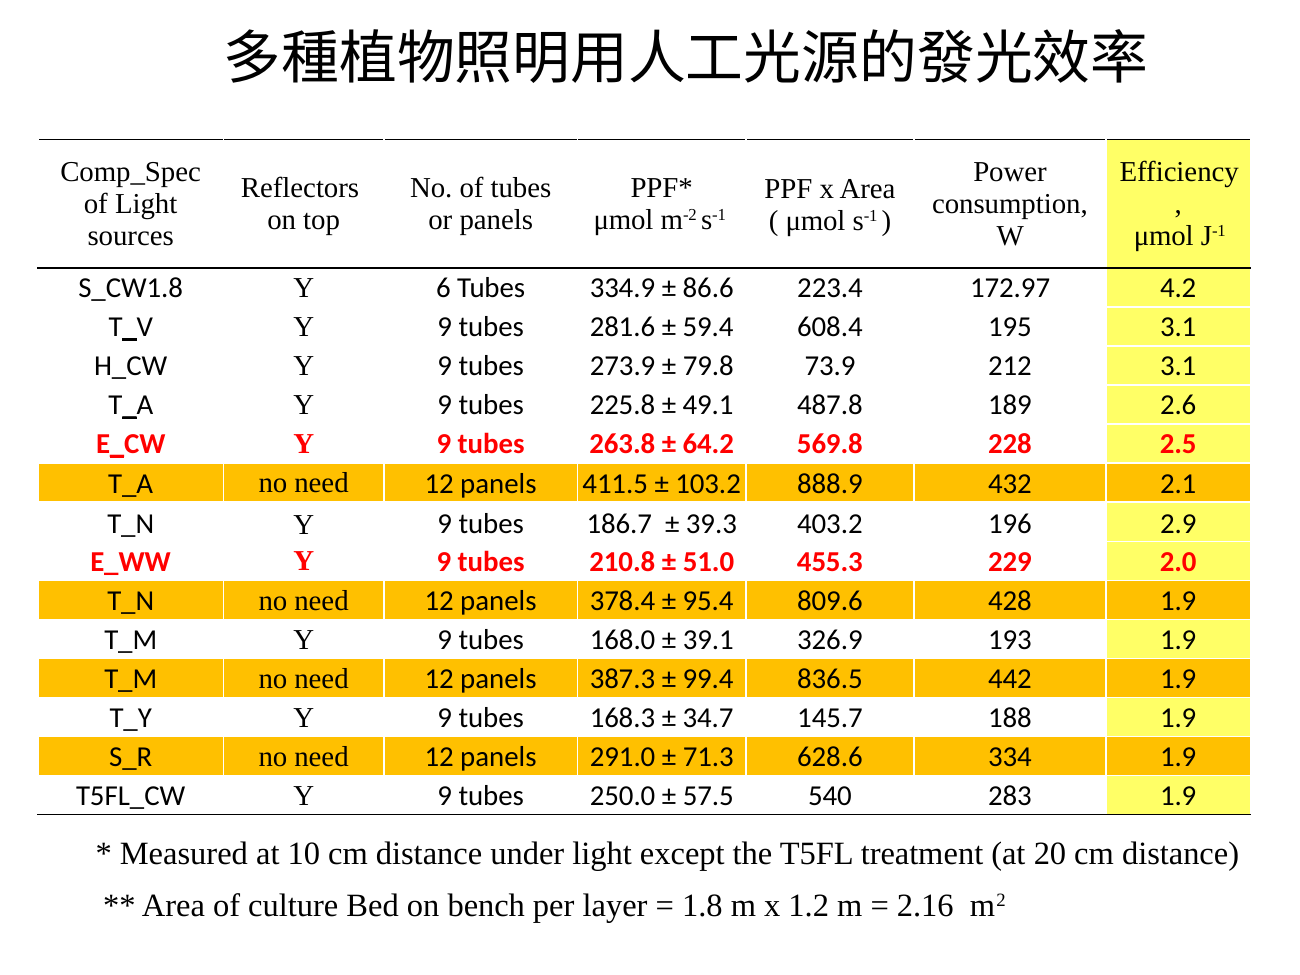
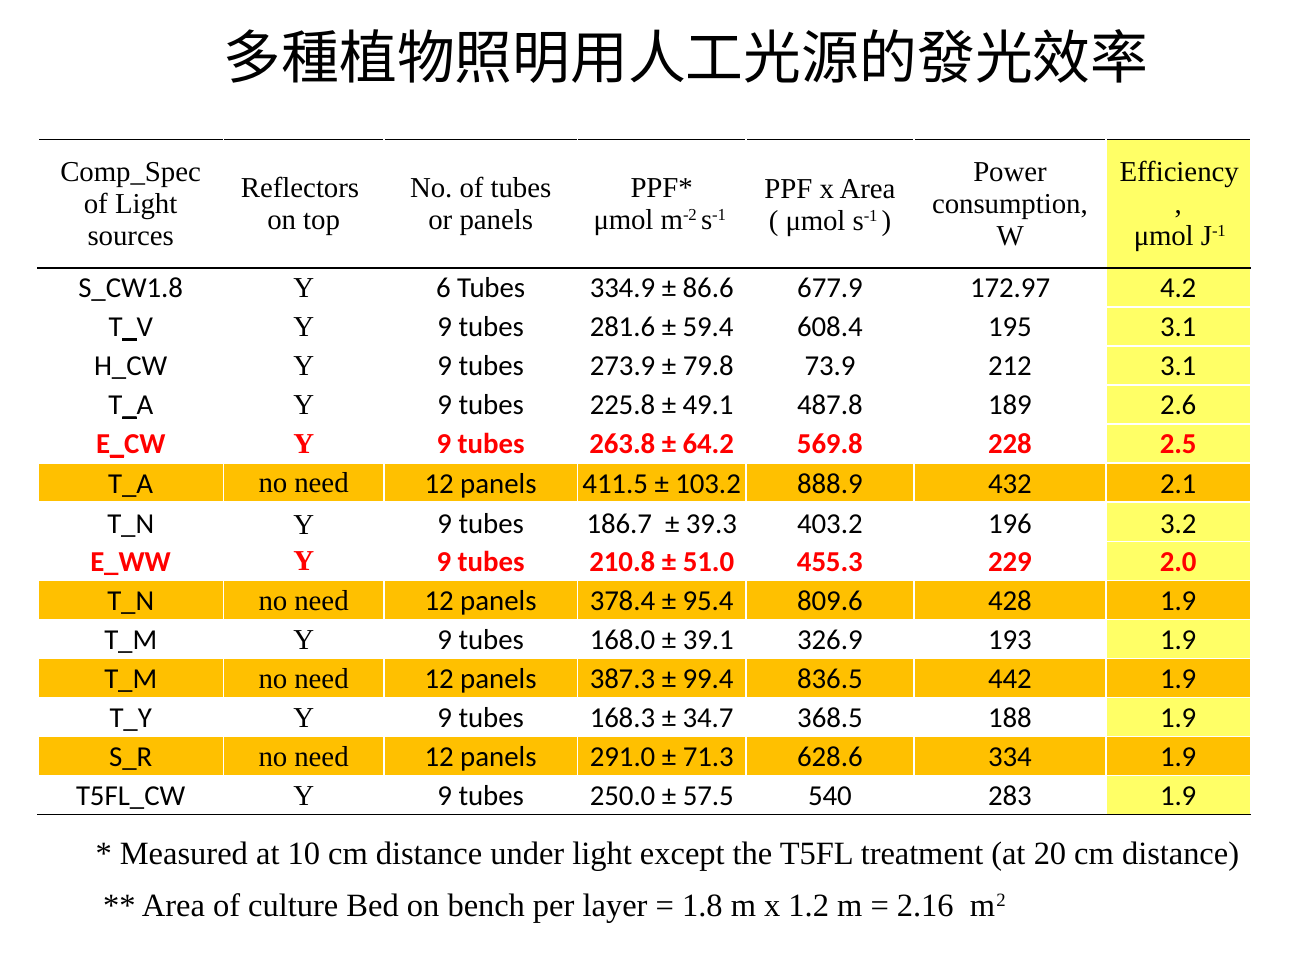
223.4: 223.4 -> 677.9
2.9: 2.9 -> 3.2
145.7: 145.7 -> 368.5
